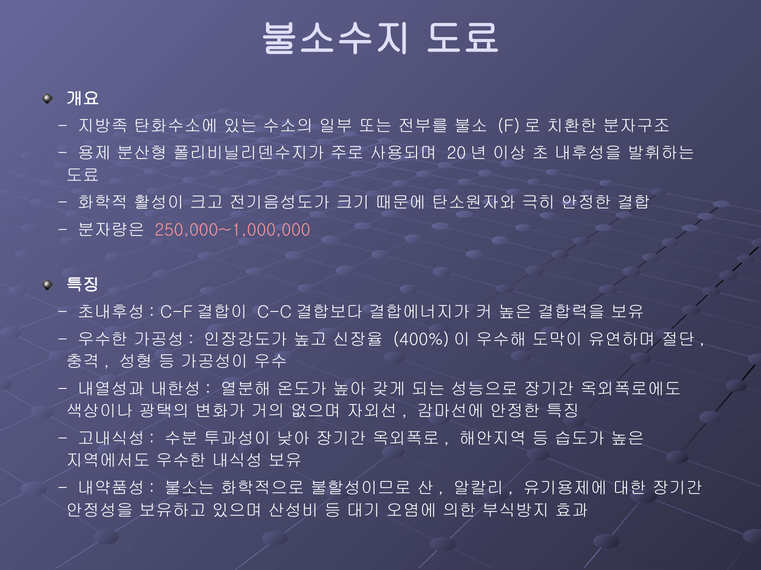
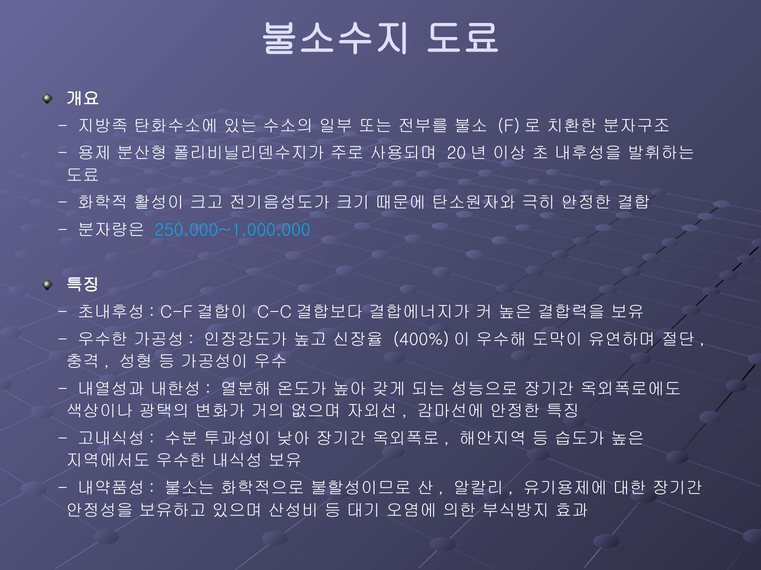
250,000~1,000,000 colour: pink -> light blue
